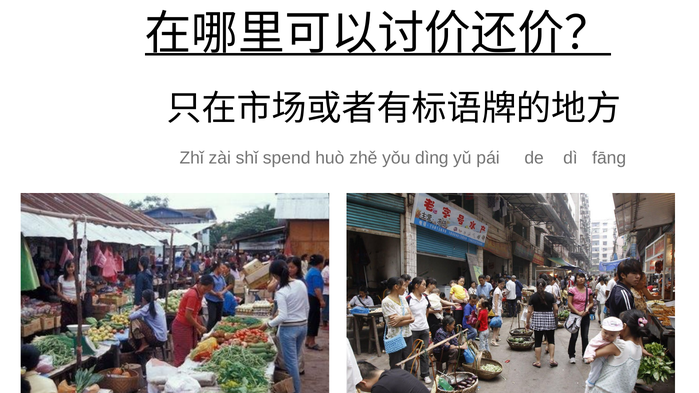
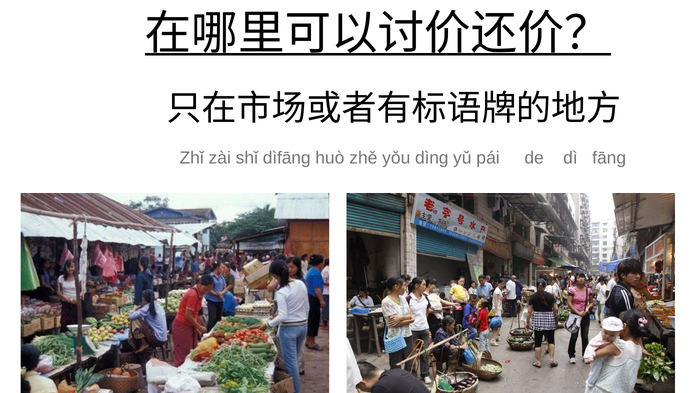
spend: spend -> dìfāng
